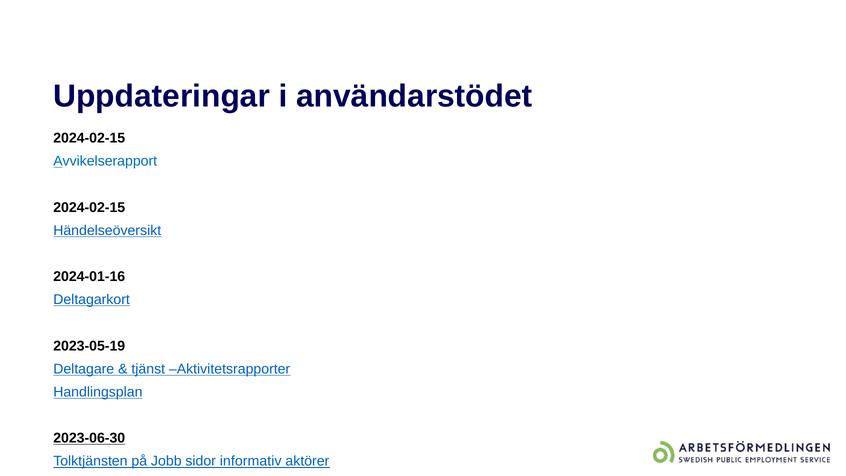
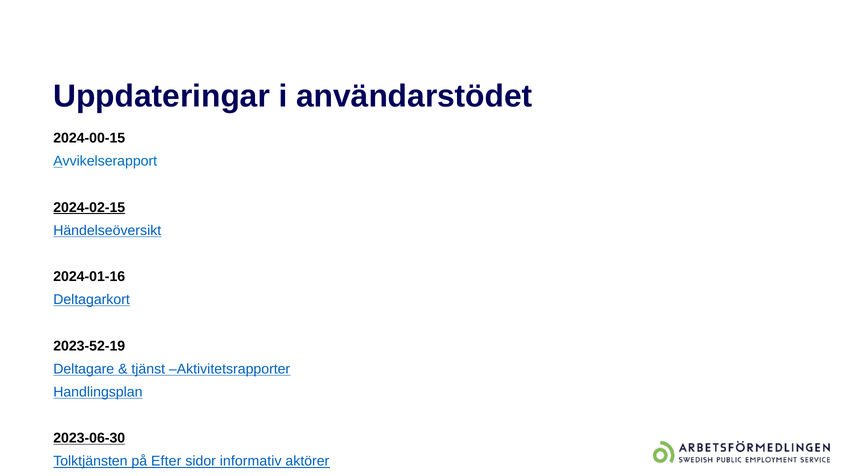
2024-02-15 at (89, 138): 2024-02-15 -> 2024-00-15
2024-02-15 at (89, 207) underline: none -> present
2023-05-19: 2023-05-19 -> 2023-52-19
Jobb: Jobb -> Efter
